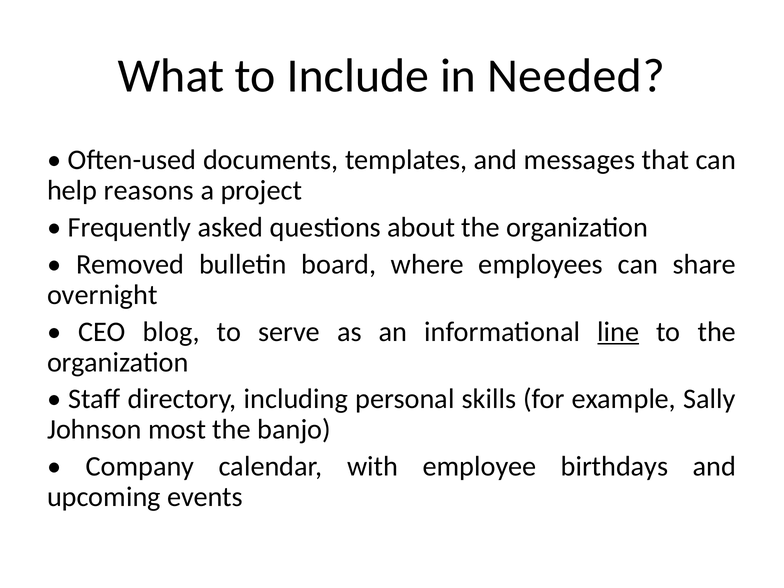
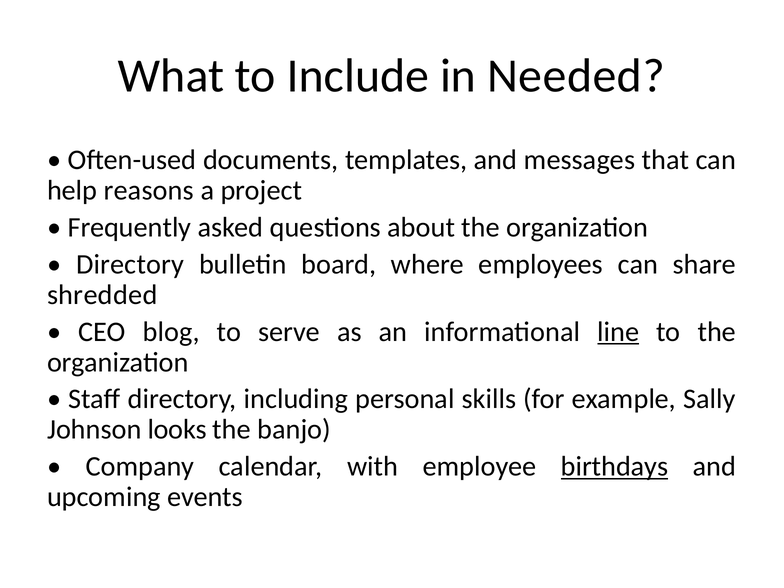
Removed at (130, 264): Removed -> Directory
overnight: overnight -> shredded
most: most -> looks
birthdays underline: none -> present
